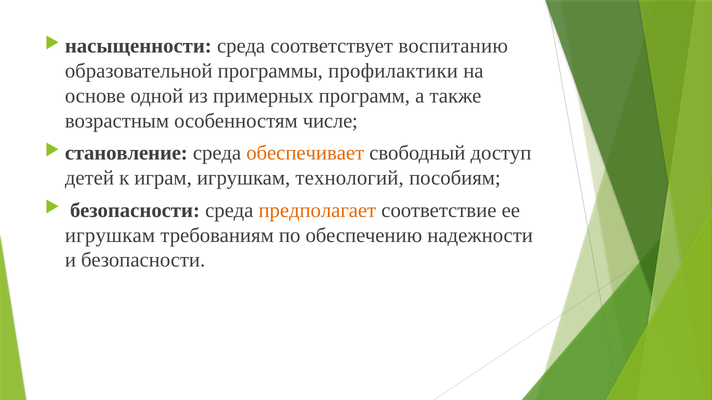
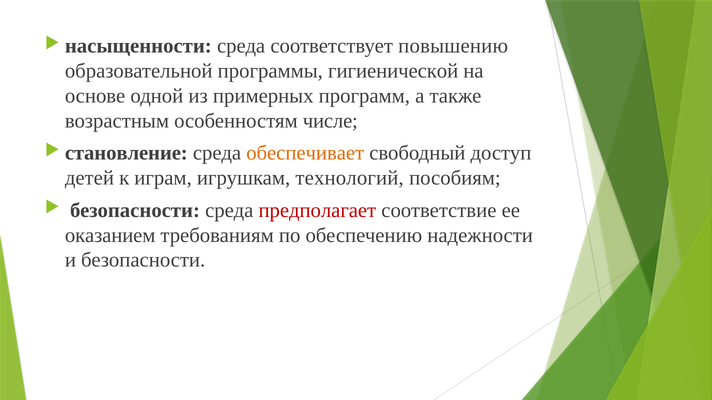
воспитанию: воспитанию -> повышению
профилактики: профилактики -> гигиенической
предполагает colour: orange -> red
игрушкам at (110, 235): игрушкам -> оказанием
